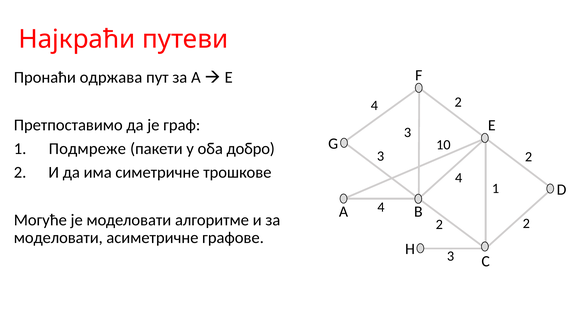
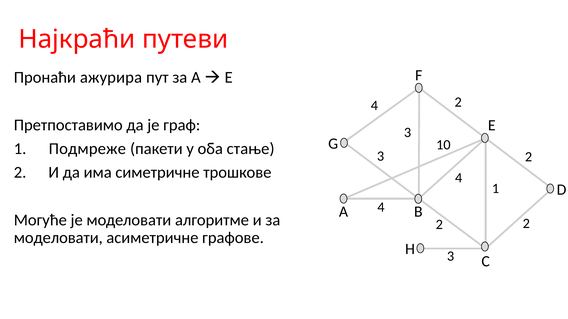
одржава: одржава -> ажурира
добро: добро -> стање
